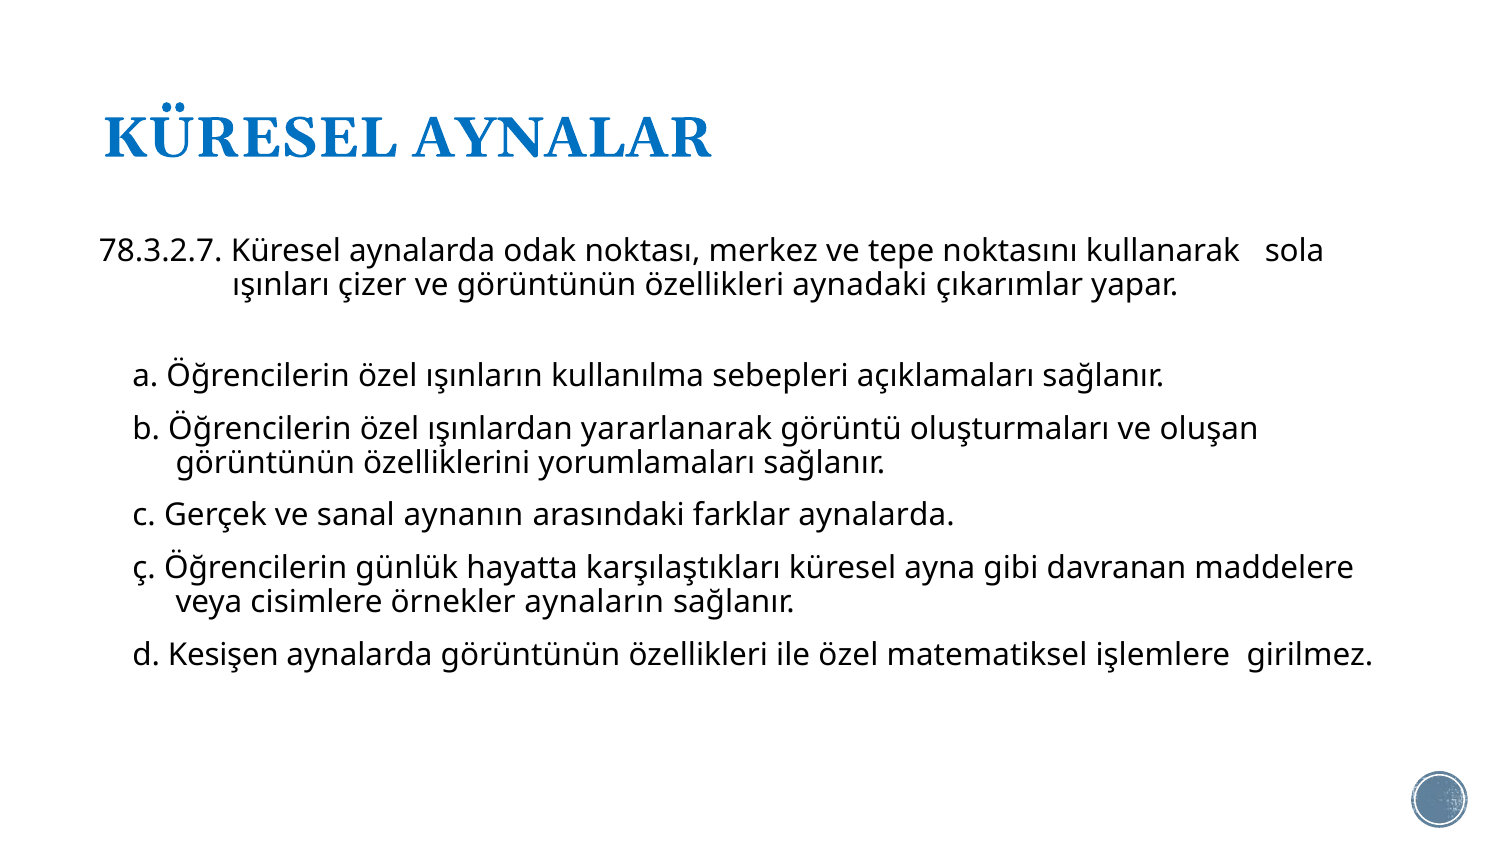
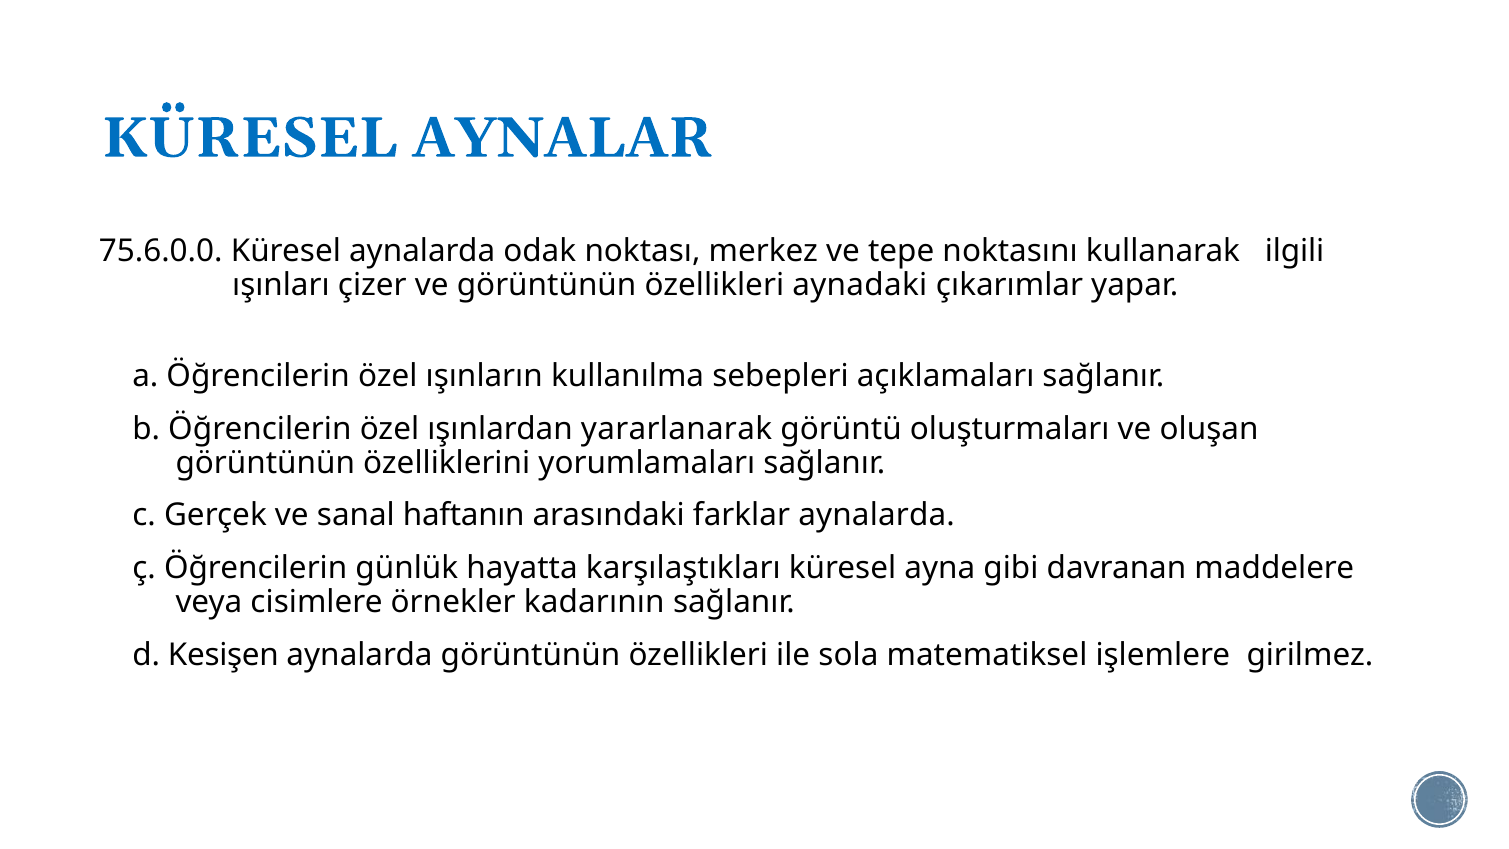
78.3.2.7: 78.3.2.7 -> 75.6.0.0
sola: sola -> ilgili
aynanın: aynanın -> haftanın
aynaların: aynaların -> kadarının
ile özel: özel -> sola
